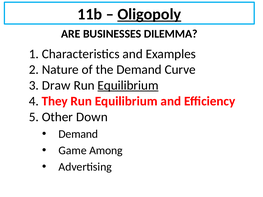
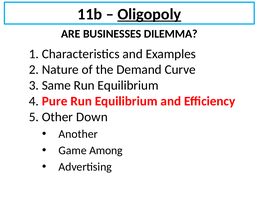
Draw: Draw -> Same
Equilibrium at (128, 86) underline: present -> none
They: They -> Pure
Demand at (78, 134): Demand -> Another
